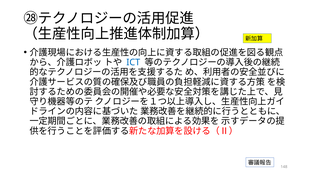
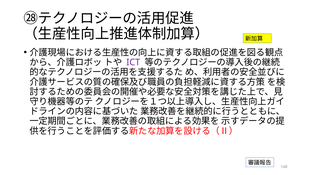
ICT colour: blue -> purple
